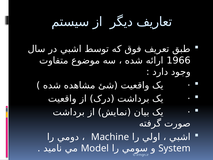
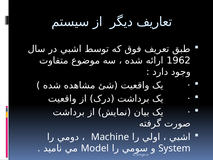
1966: 1966 -> 1962
